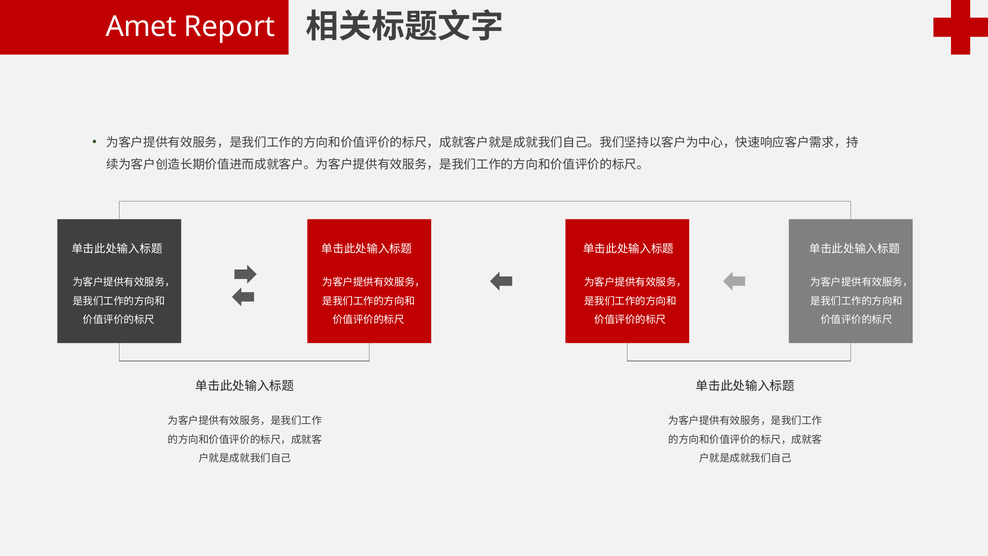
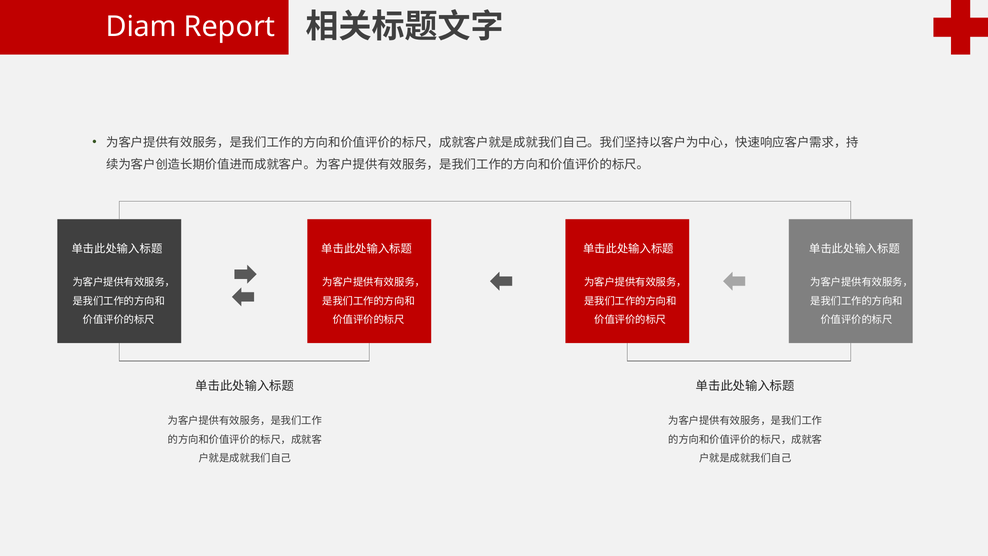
Amet: Amet -> Diam
